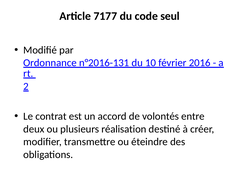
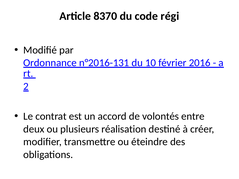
7177: 7177 -> 8370
seul: seul -> régi
